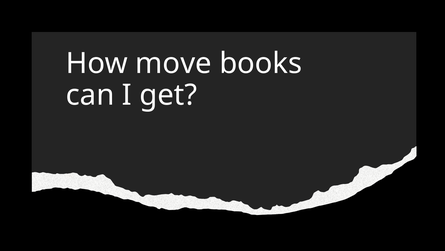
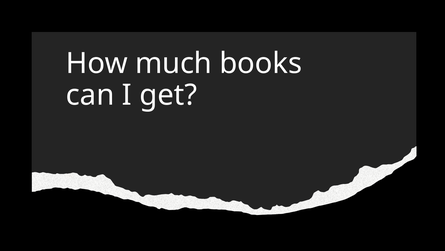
move: move -> much
